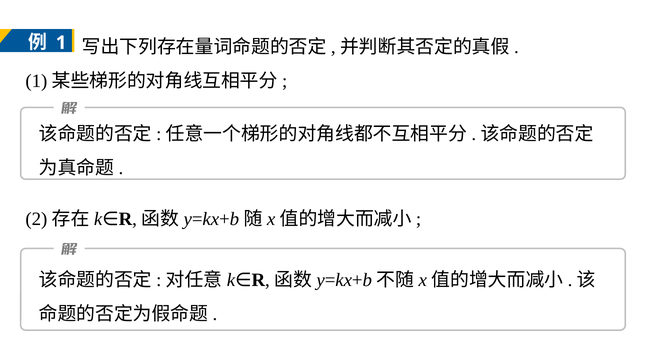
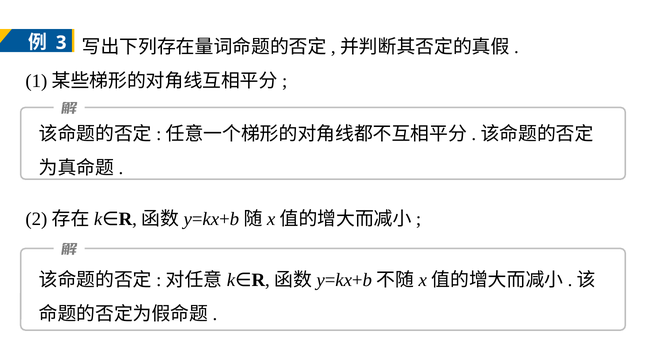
1 at (61, 43): 1 -> 3
